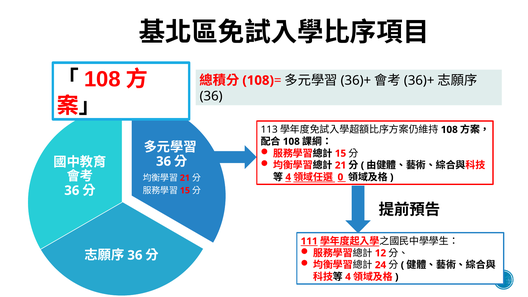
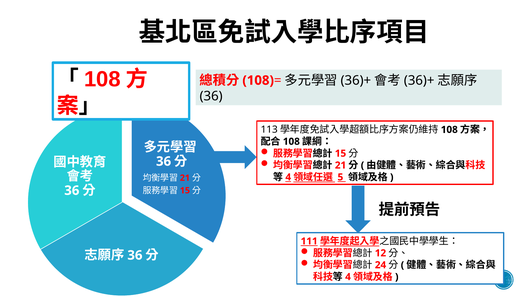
0: 0 -> 5
